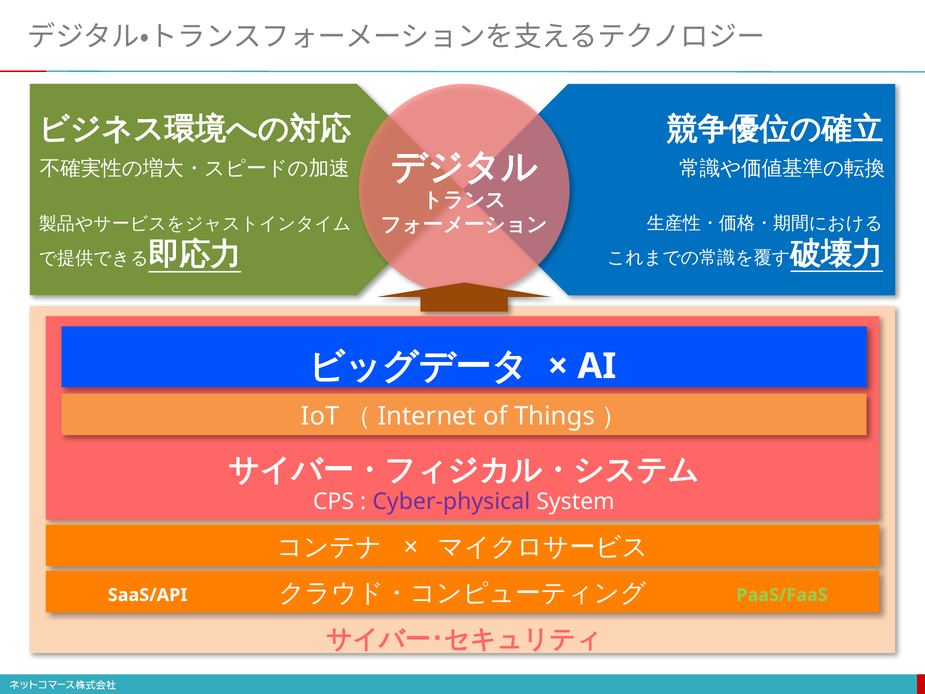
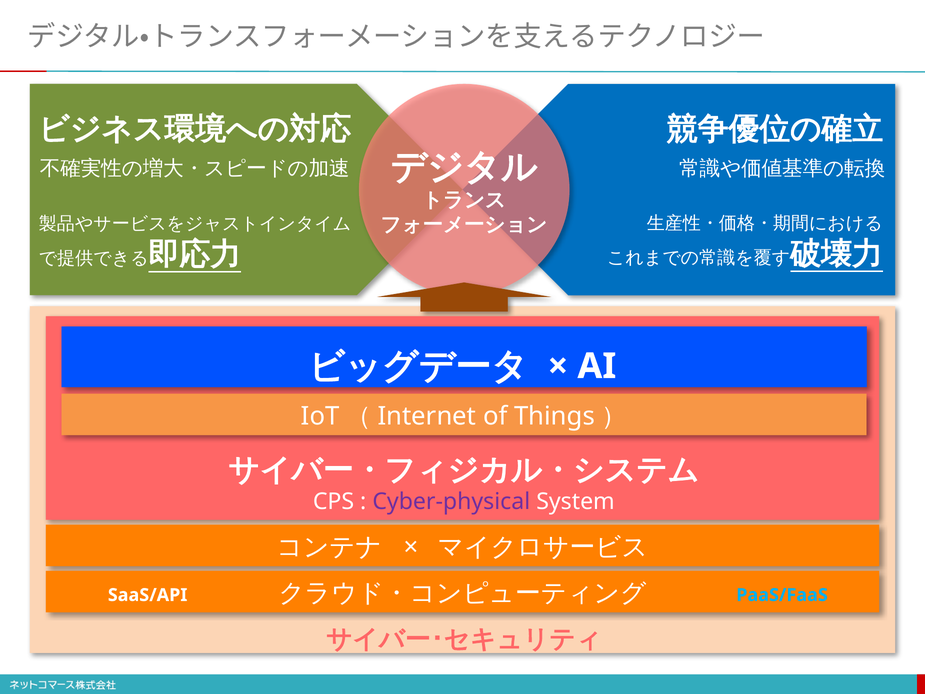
PaaS/FaaS colour: light green -> light blue
